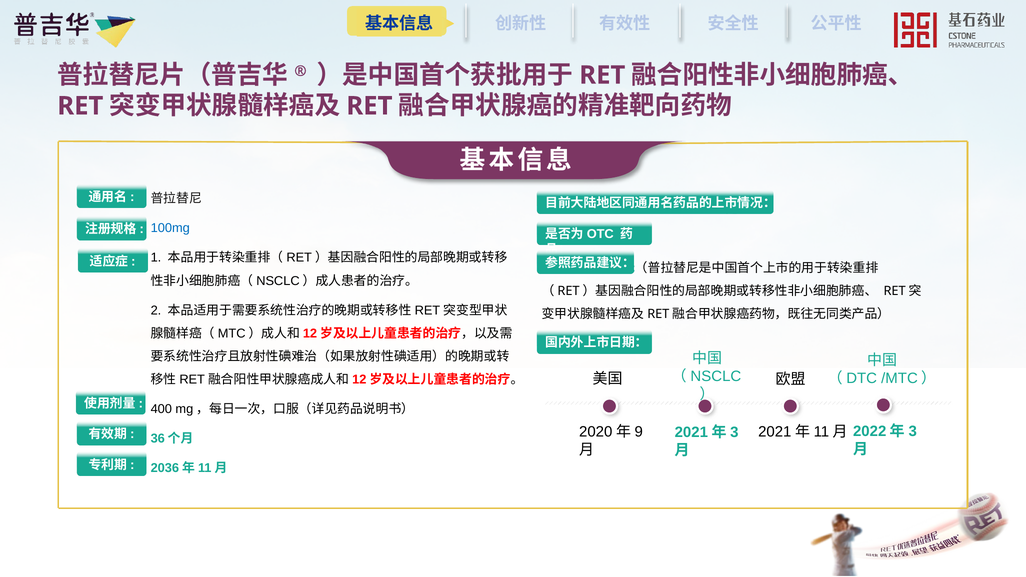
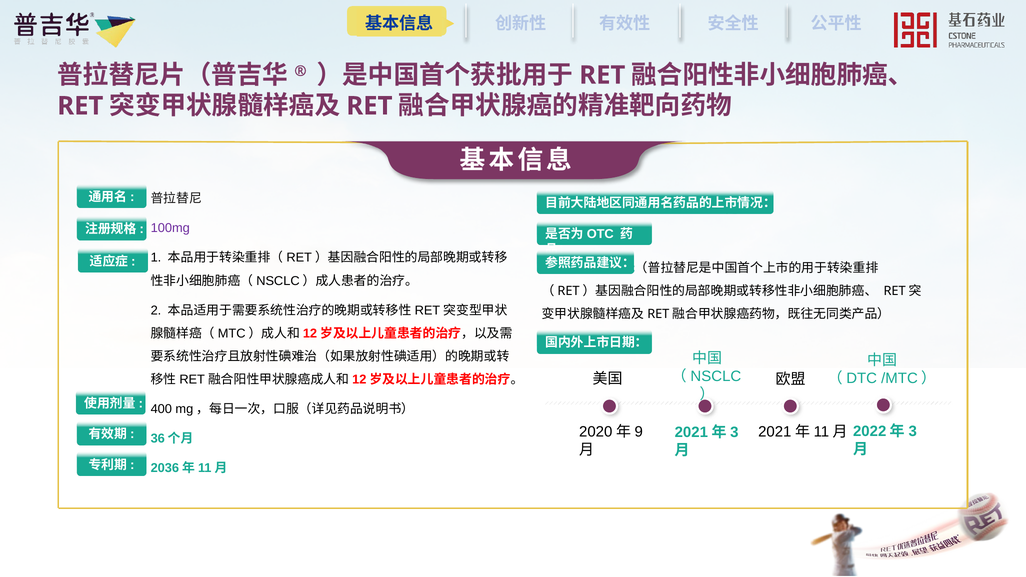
100mg colour: blue -> purple
